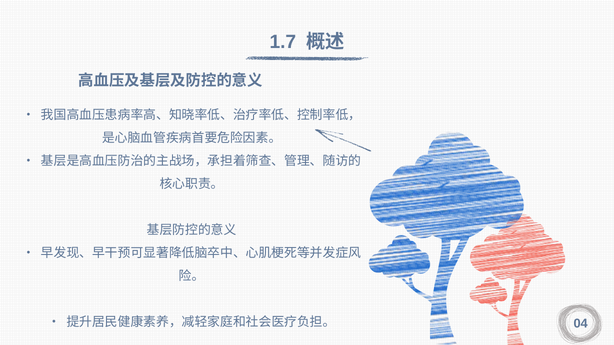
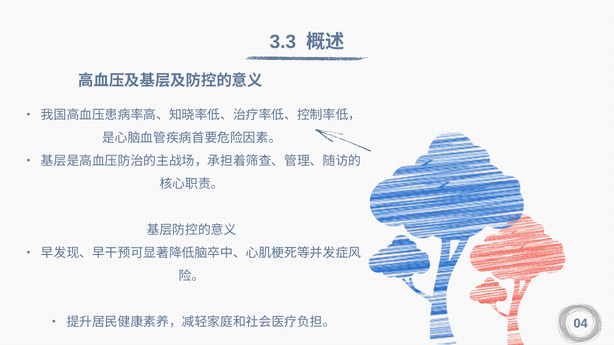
1.7: 1.7 -> 3.3
